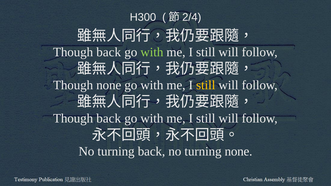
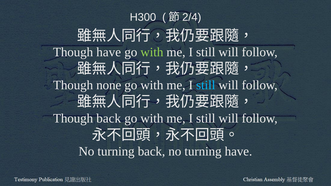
back at (109, 52): back -> have
still at (206, 85) colour: yellow -> light blue
turning none: none -> have
